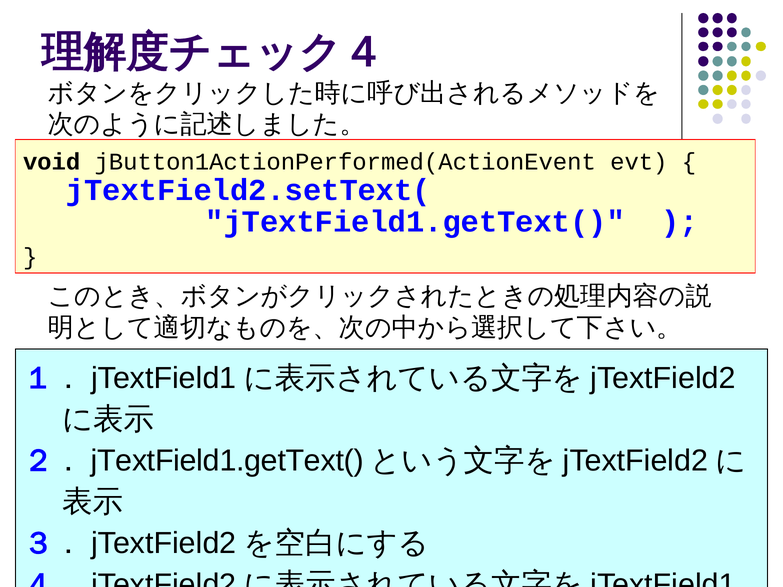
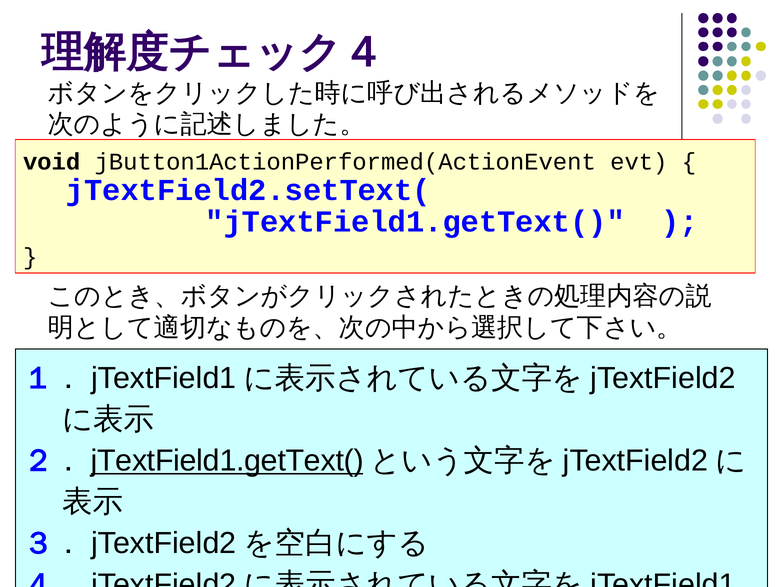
jTextField1.getText( at (227, 461) underline: none -> present
